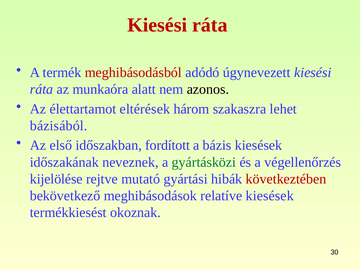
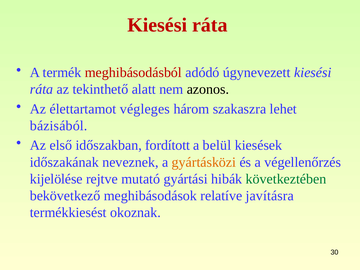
munkaóra: munkaóra -> tekinthető
eltérések: eltérések -> végleges
bázis: bázis -> belül
gyártásközi colour: green -> orange
következtében colour: red -> green
relatíve kiesések: kiesések -> javításra
